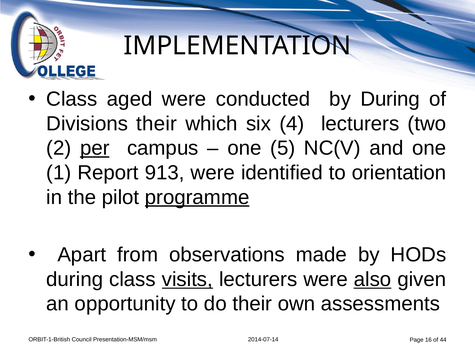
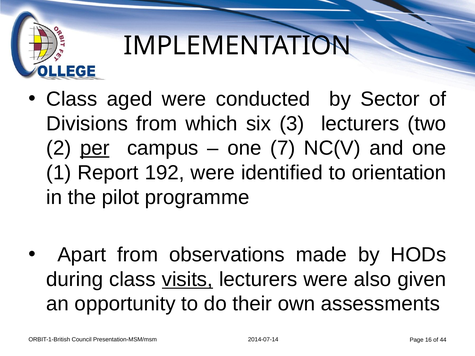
by During: During -> Sector
Divisions their: their -> from
4: 4 -> 3
5: 5 -> 7
913: 913 -> 192
programme underline: present -> none
also underline: present -> none
